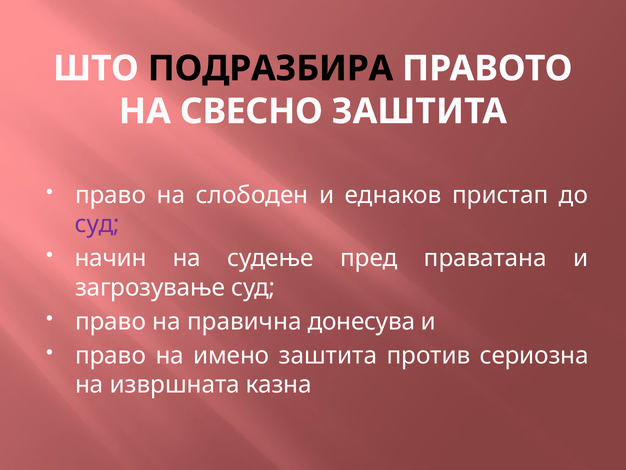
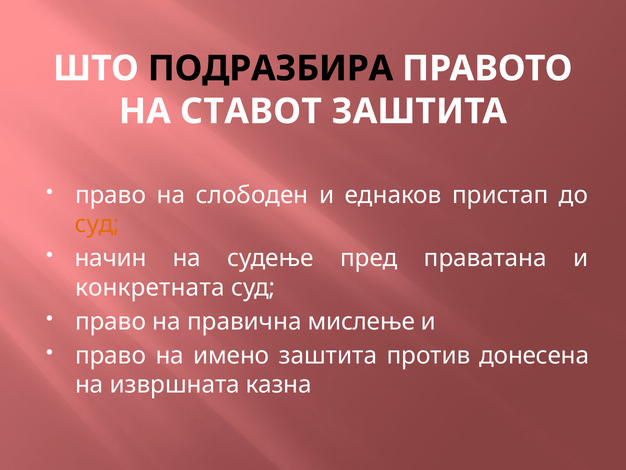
СВЕСНО: СВЕСНО -> СТАВОТ
суд at (97, 224) colour: purple -> orange
загрозување: загрозување -> конкретната
донесува: донесува -> мислење
сериозна: сериозна -> донесена
